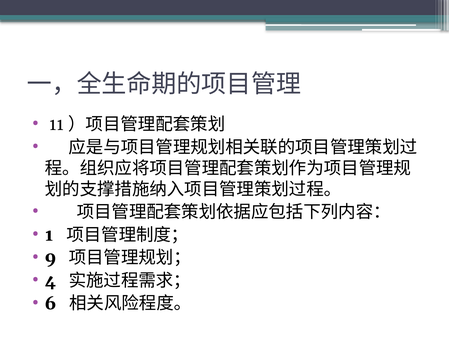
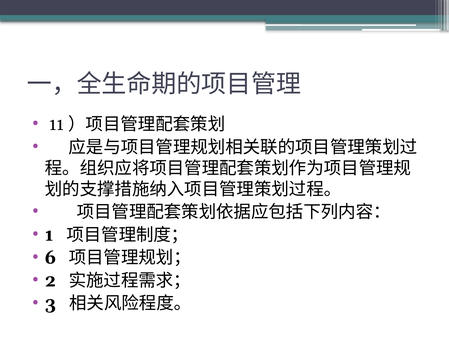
9: 9 -> 6
4: 4 -> 2
6: 6 -> 3
